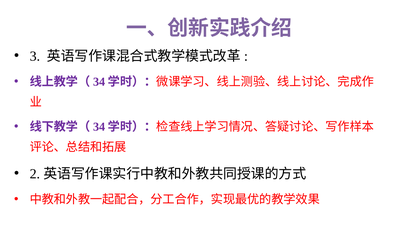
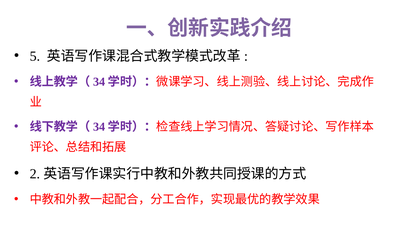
3: 3 -> 5
